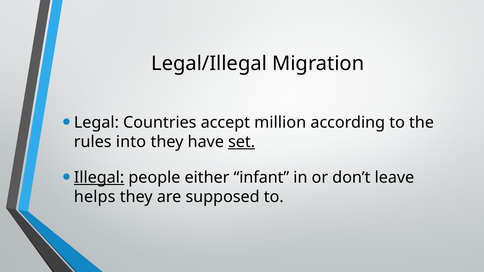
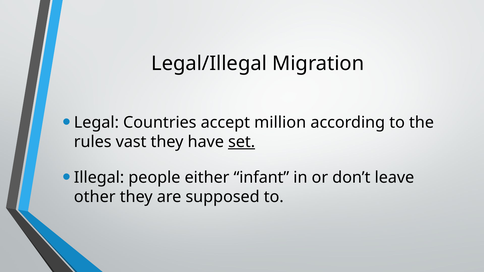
into: into -> vast
Illegal underline: present -> none
helps: helps -> other
